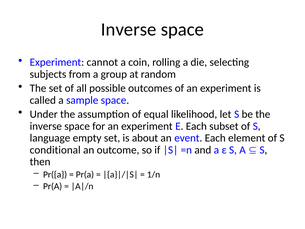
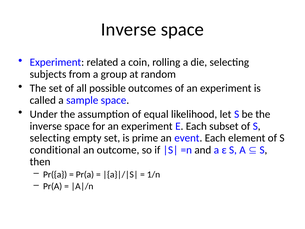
cannot: cannot -> related
language at (50, 138): language -> selecting
about: about -> prime
